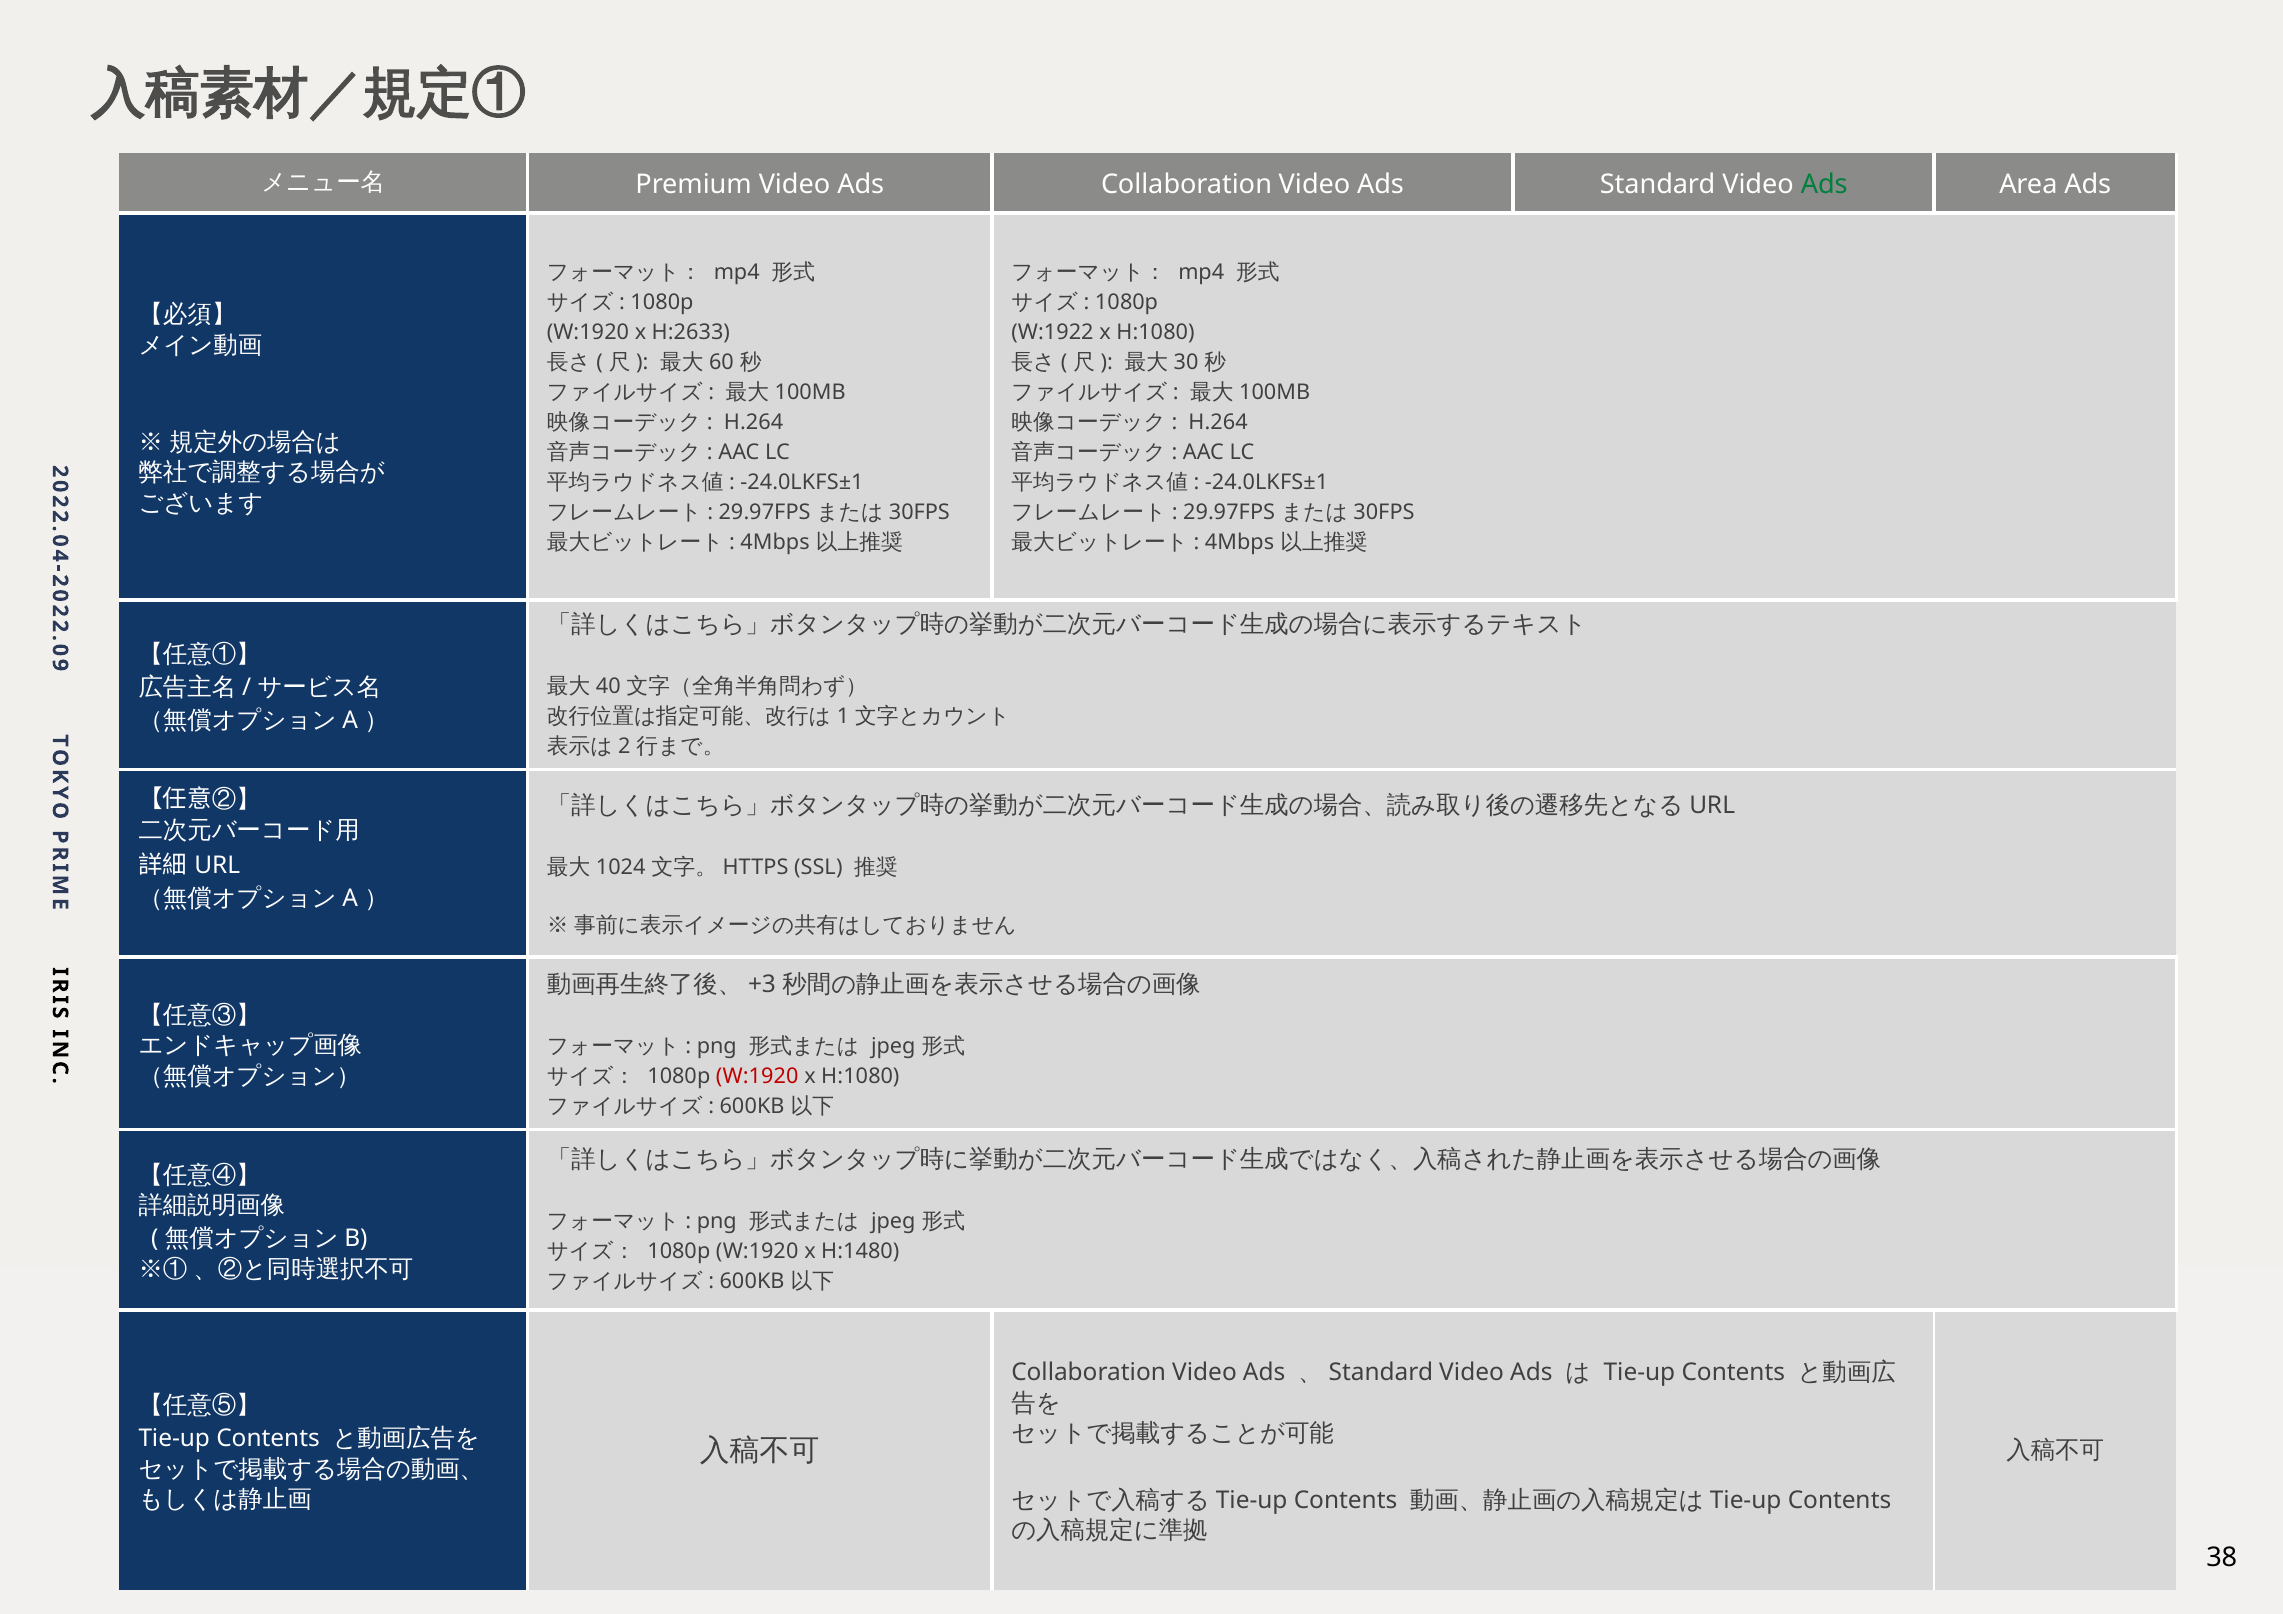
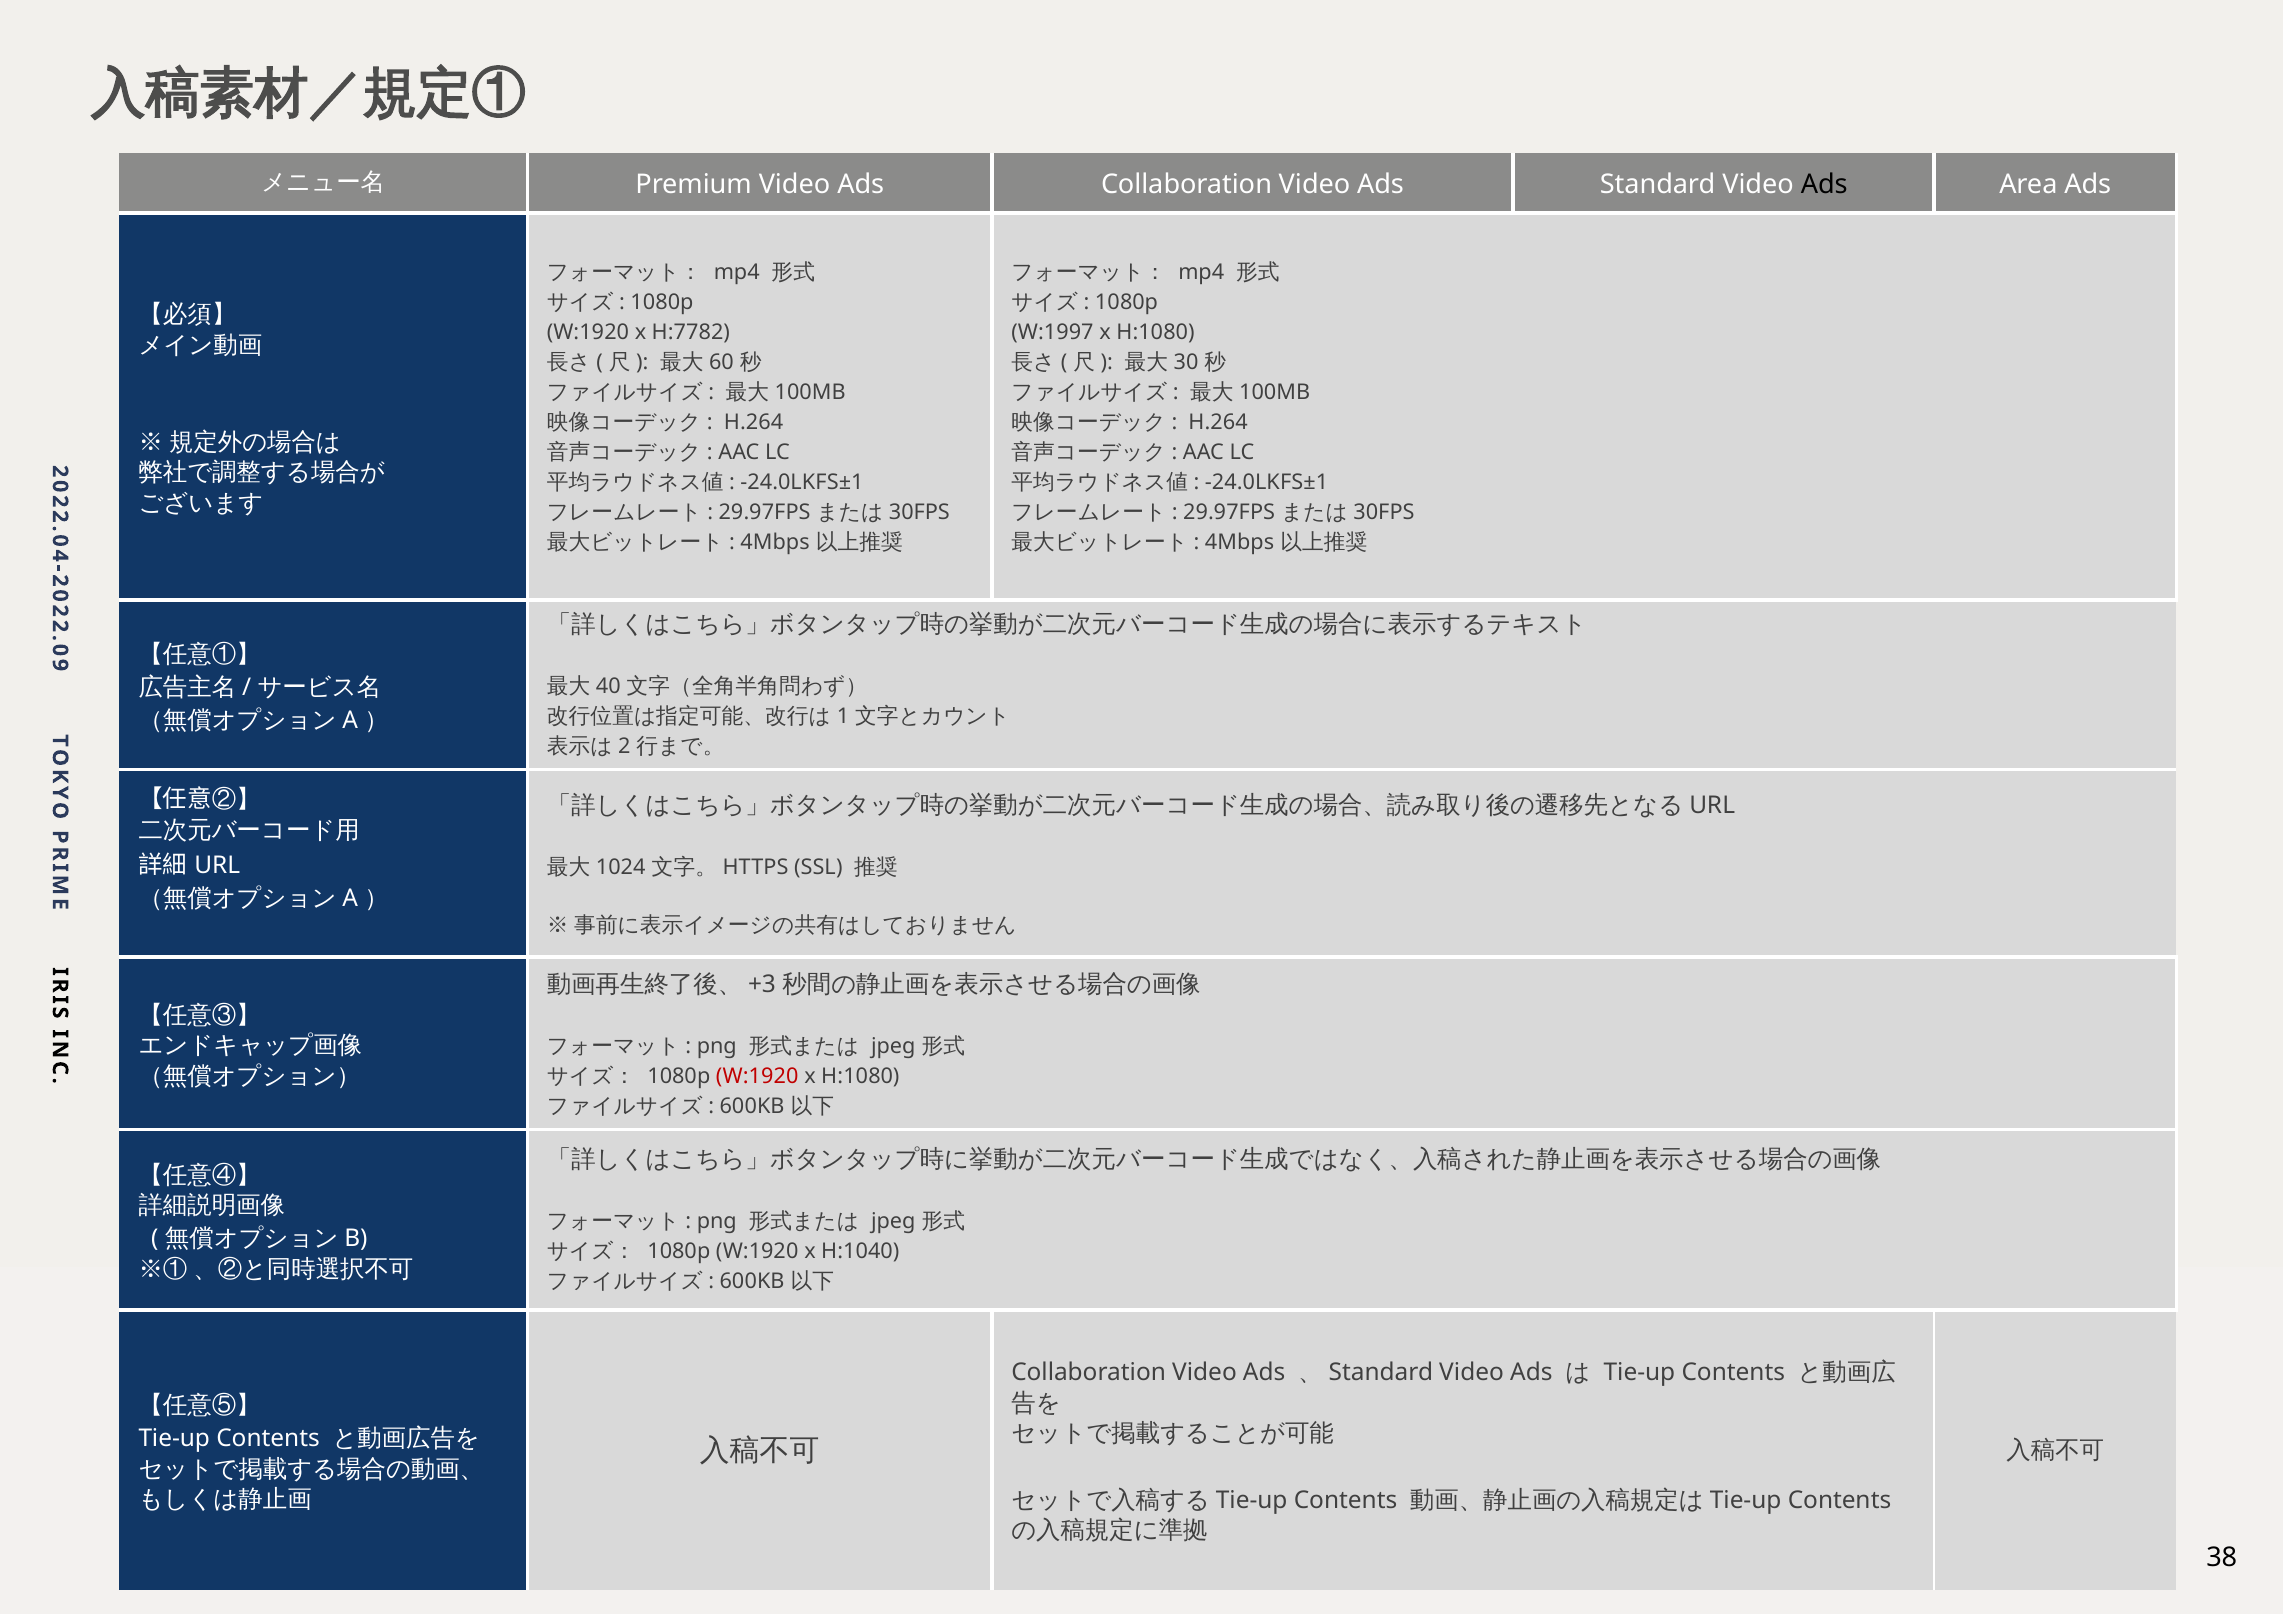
Ads at (1824, 184) colour: green -> black
H:2633: H:2633 -> H:7782
W:1922: W:1922 -> W:1997
H:1480: H:1480 -> H:1040
